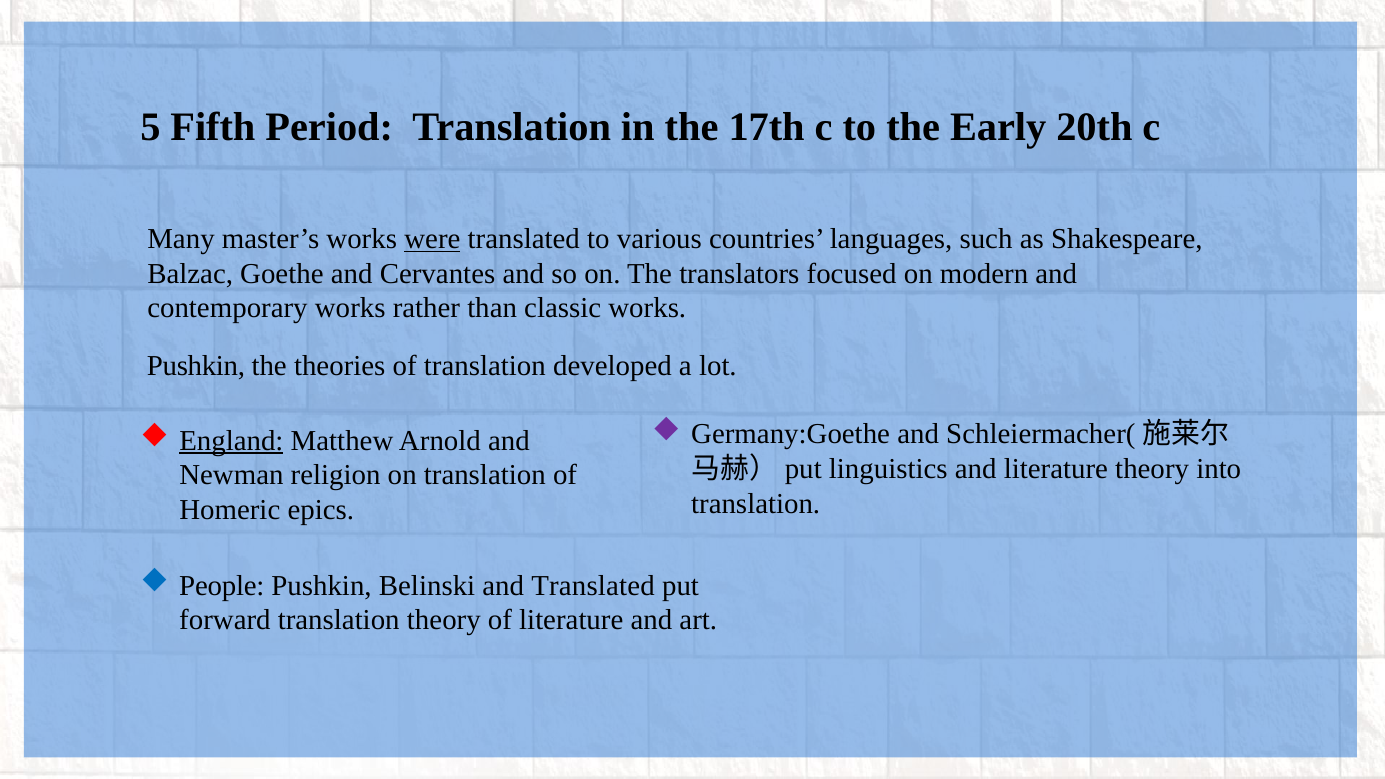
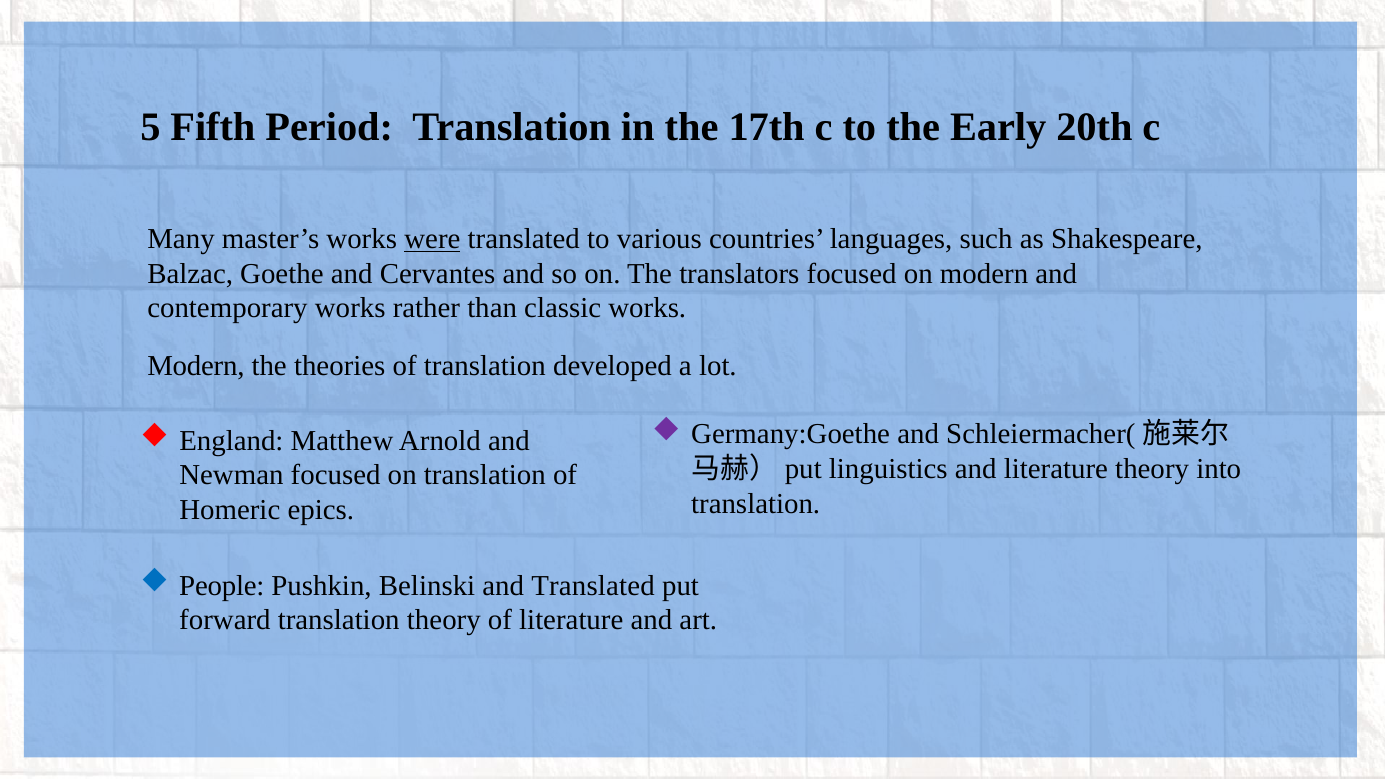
Pushkin at (196, 366): Pushkin -> Modern
England underline: present -> none
Newman religion: religion -> focused
